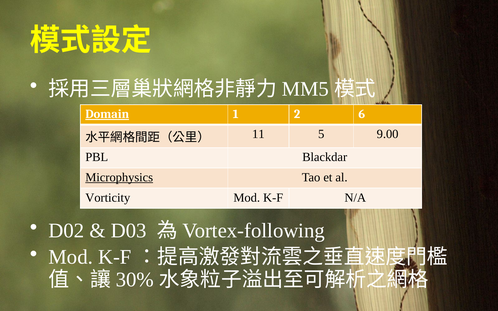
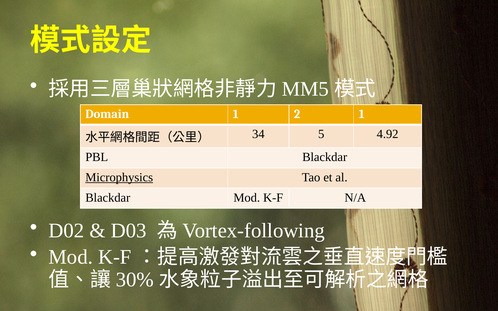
Domain underline: present -> none
2 6: 6 -> 1
11: 11 -> 34
9.00: 9.00 -> 4.92
Vorticity at (108, 198): Vorticity -> Blackdar
